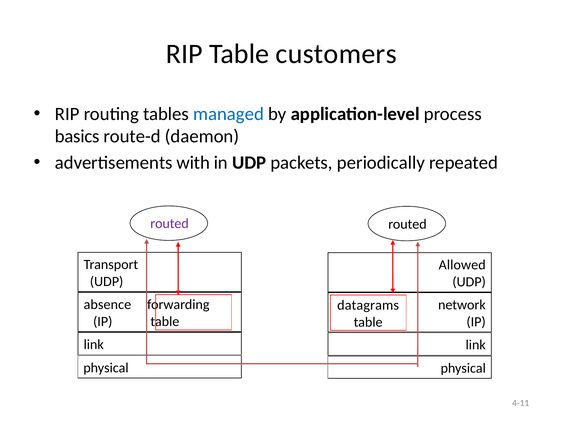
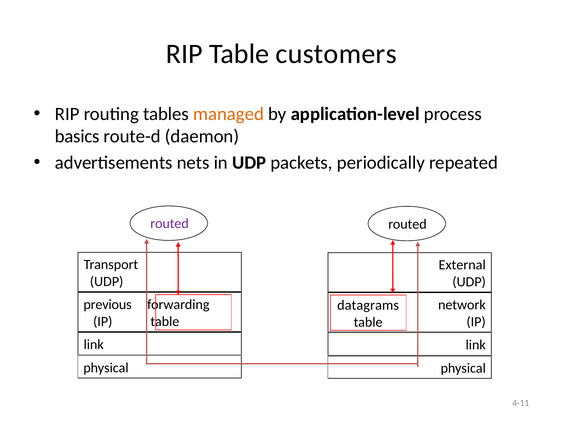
managed colour: blue -> orange
with: with -> nets
Allowed: Allowed -> External
absence: absence -> previous
